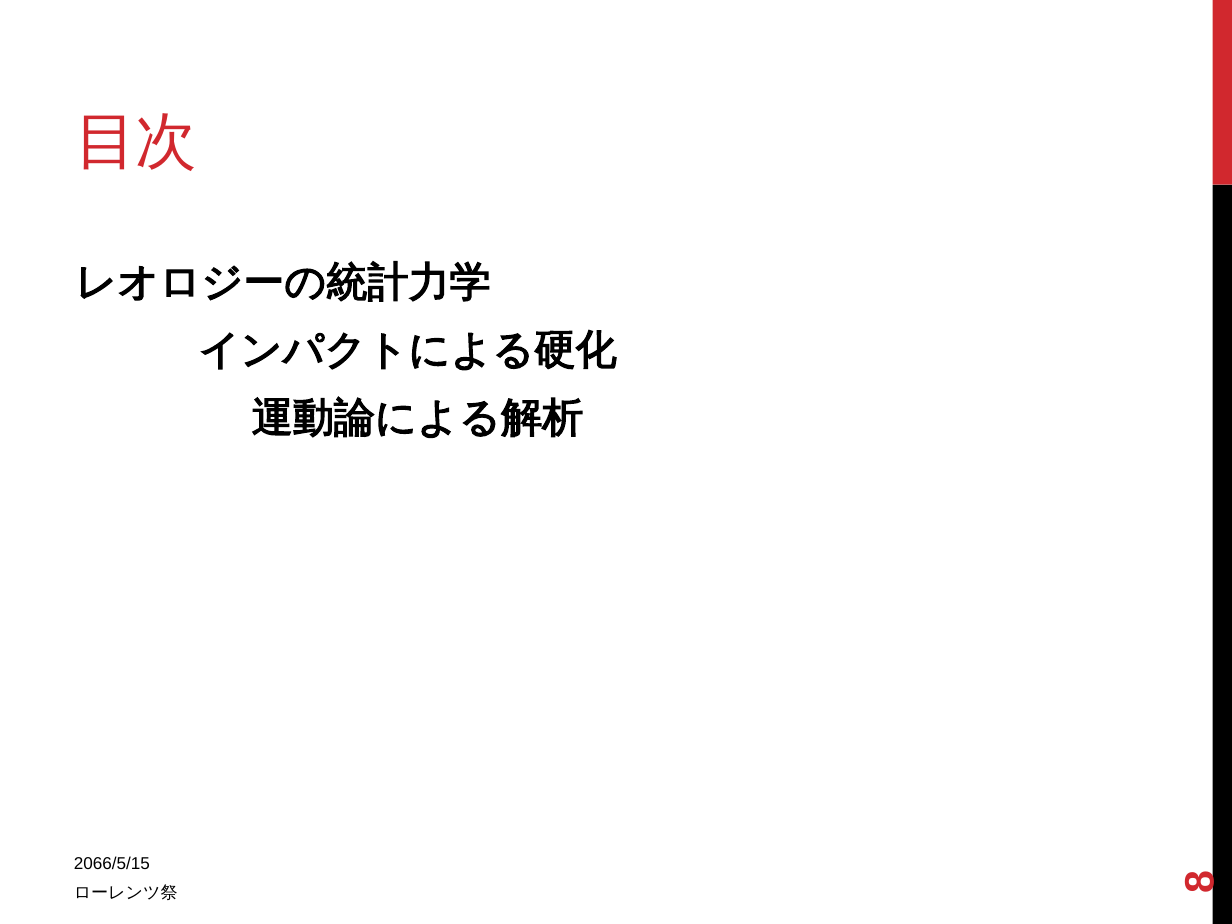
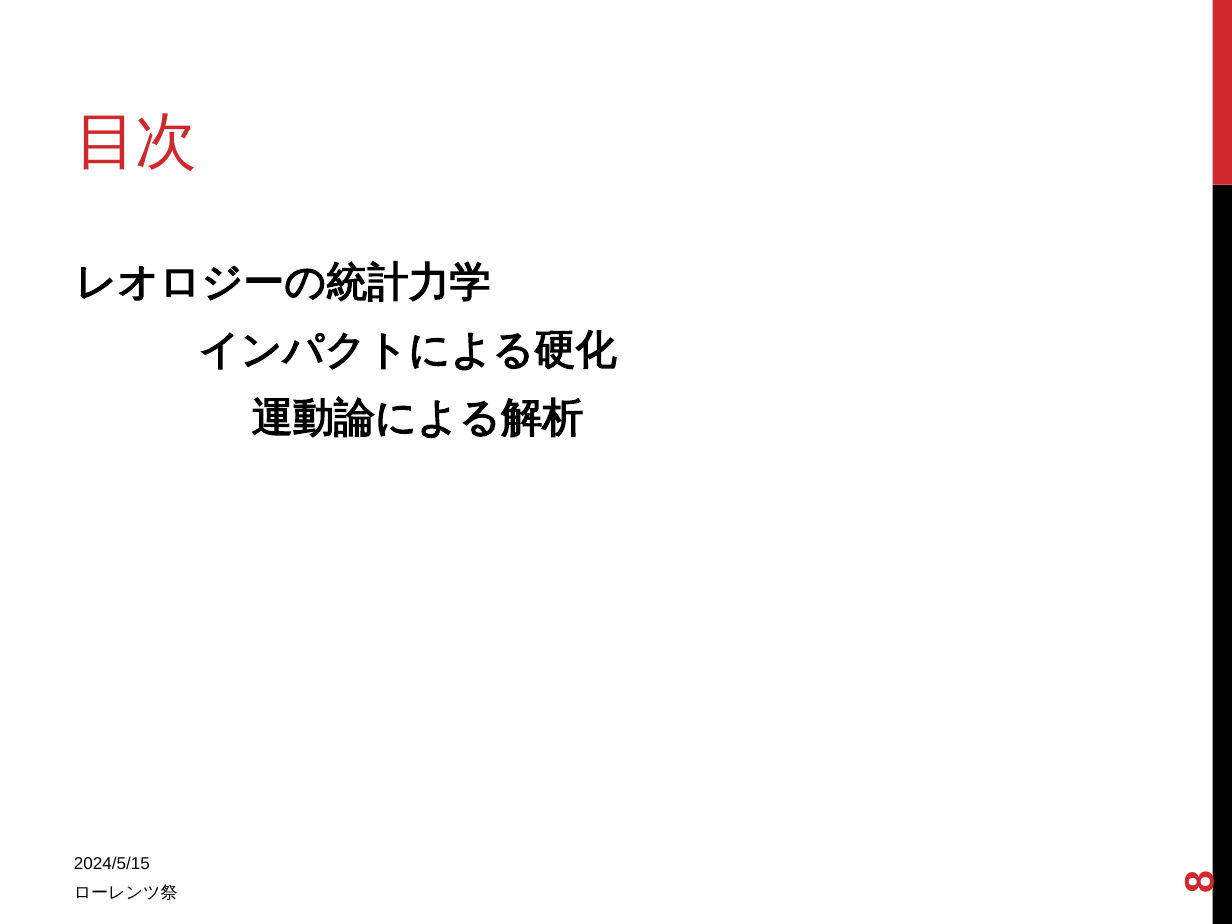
2066/5/15: 2066/5/15 -> 2024/5/15
